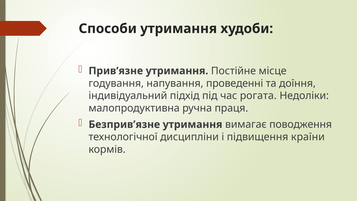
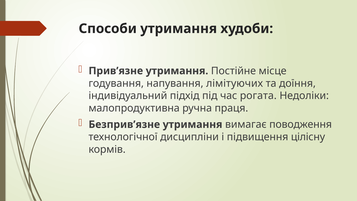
проведенні: проведенні -> лімітуючих
країни: країни -> цілісну
